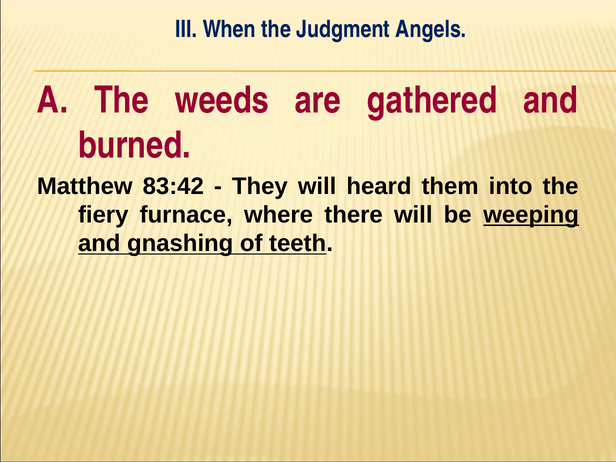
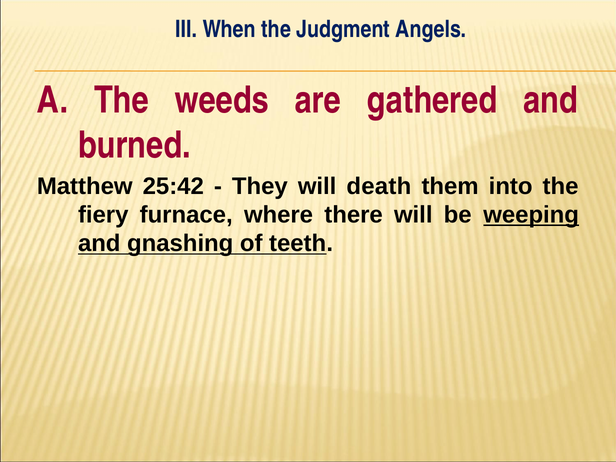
83:42: 83:42 -> 25:42
heard: heard -> death
